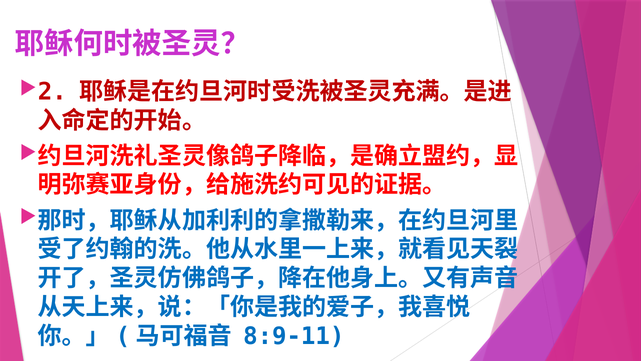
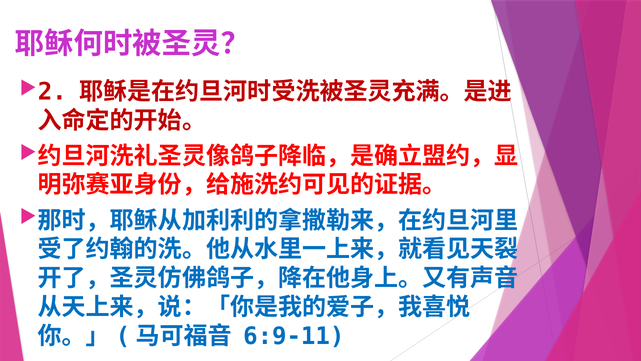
8:9-11: 8:9-11 -> 6:9-11
